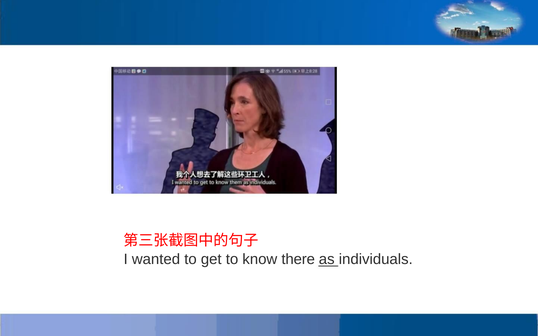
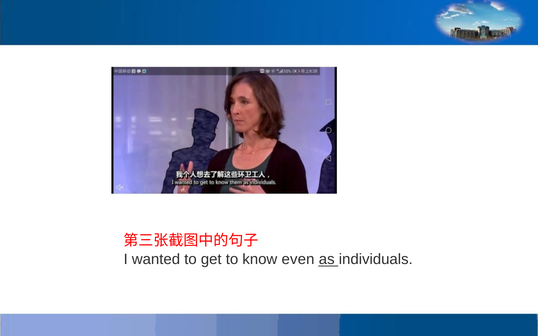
there: there -> even
